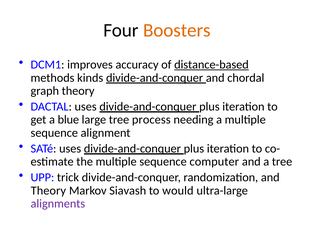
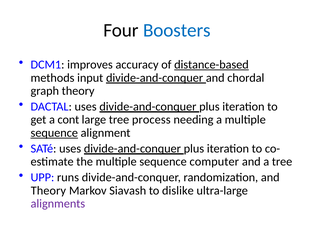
Boosters colour: orange -> blue
kinds: kinds -> input
blue: blue -> cont
sequence at (54, 133) underline: none -> present
trick: trick -> runs
would: would -> dislike
